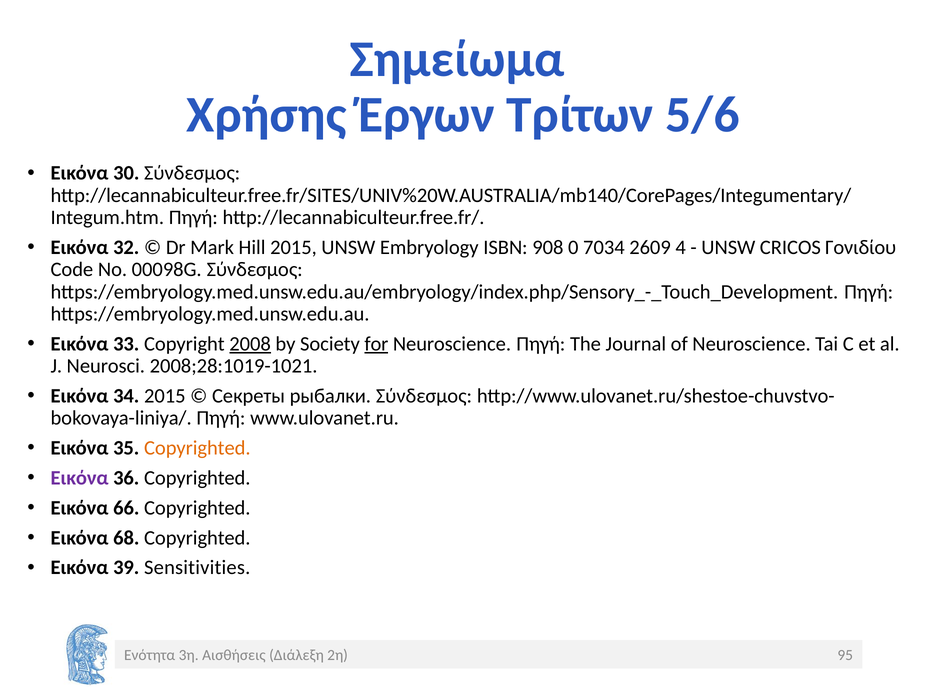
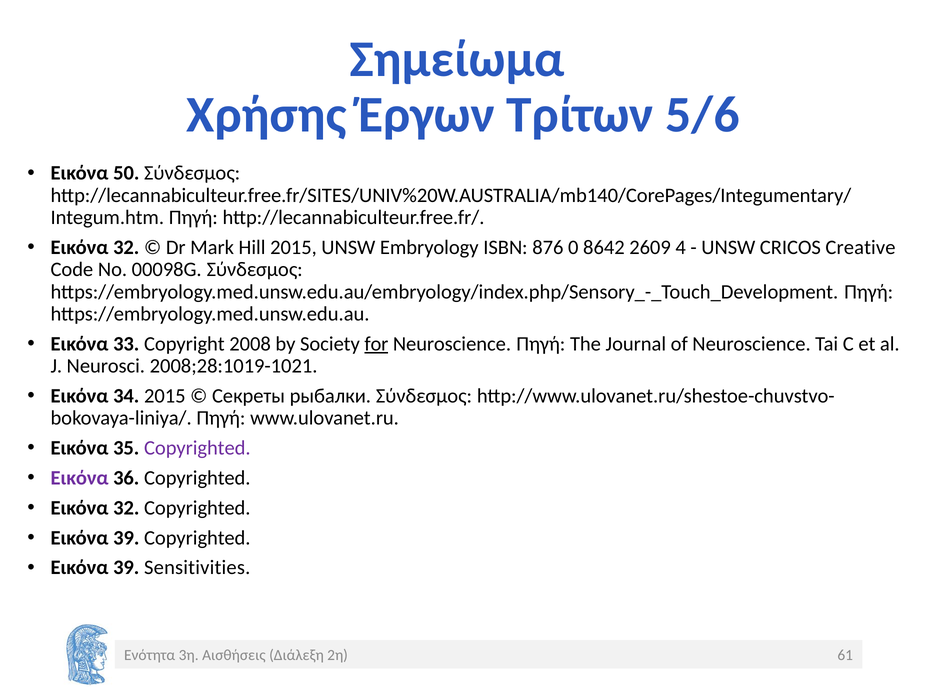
30: 30 -> 50
908: 908 -> 876
7034: 7034 -> 8642
Γονιδίου: Γονιδίου -> Creative
2008 underline: present -> none
Copyrighted at (197, 448) colour: orange -> purple
66 at (126, 508): 66 -> 32
68 at (126, 538): 68 -> 39
95: 95 -> 61
